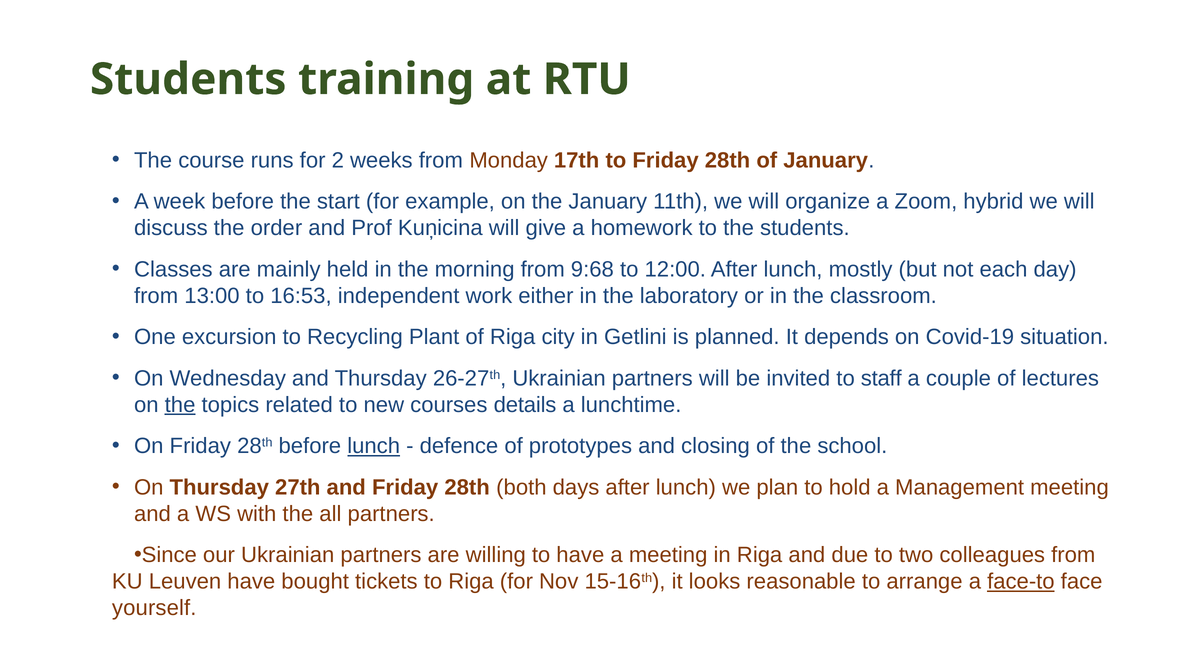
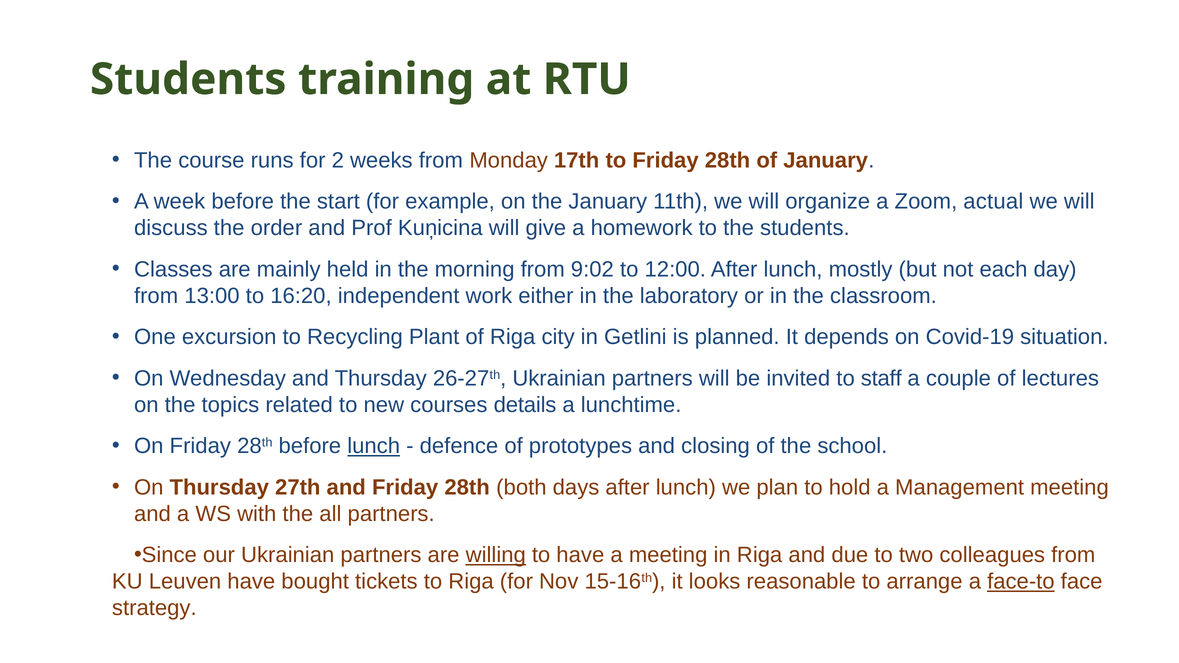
hybrid: hybrid -> actual
9:68: 9:68 -> 9:02
16:53: 16:53 -> 16:20
the at (180, 405) underline: present -> none
willing underline: none -> present
yourself: yourself -> strategy
